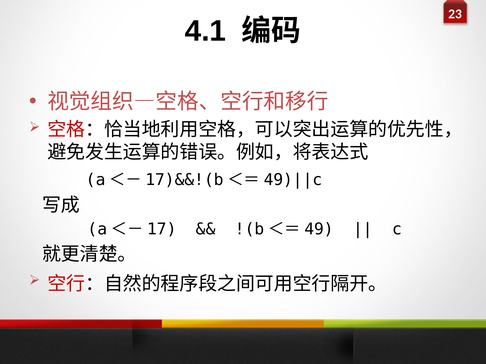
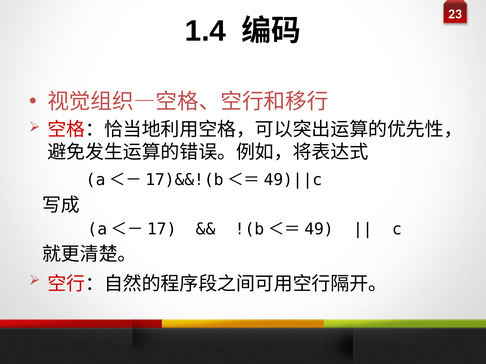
4.1: 4.1 -> 1.4
